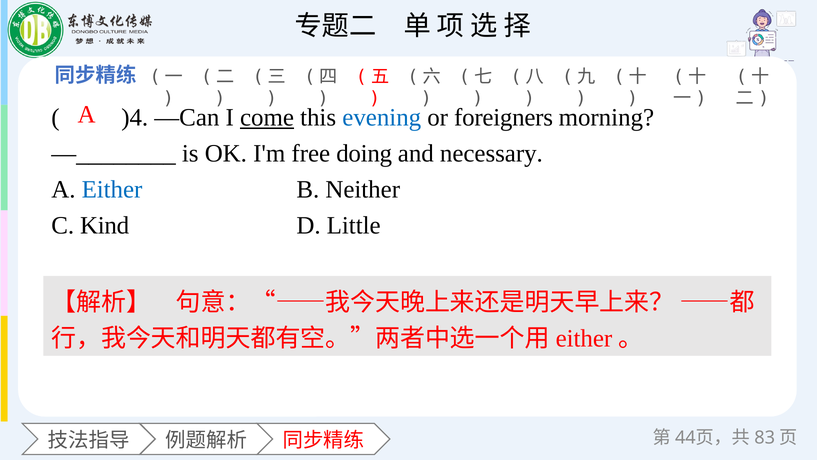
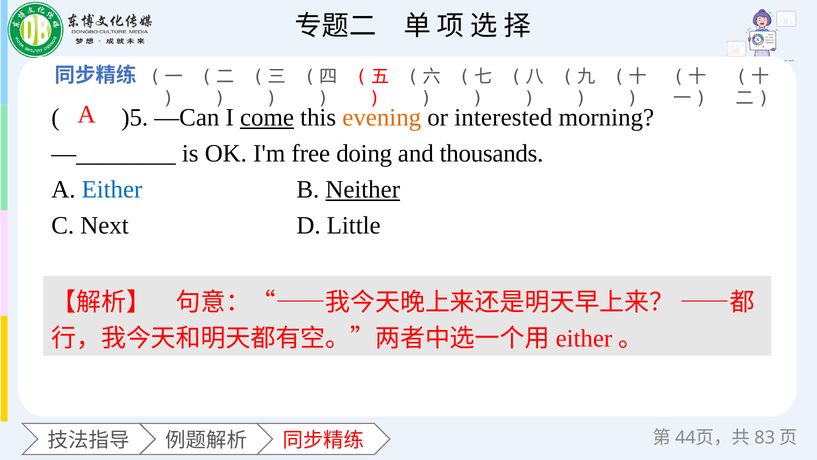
)4: )4 -> )5
evening colour: blue -> orange
foreigners: foreigners -> interested
necessary: necessary -> thousands
Neither underline: none -> present
Kind: Kind -> Next
